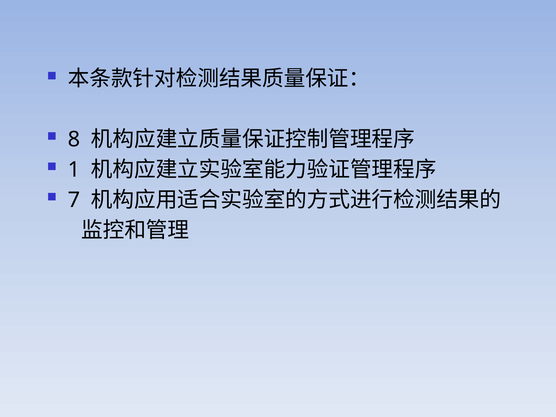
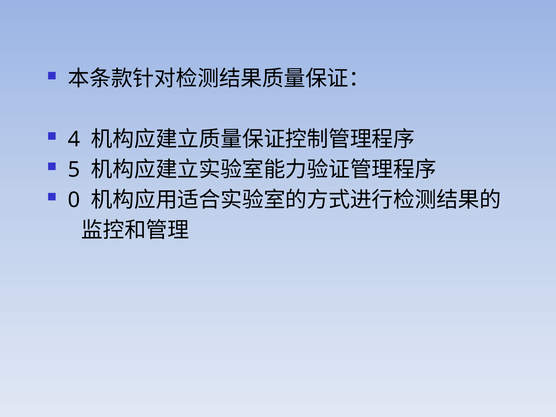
8: 8 -> 4
1: 1 -> 5
7: 7 -> 0
